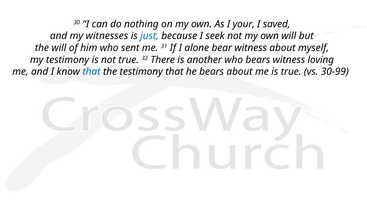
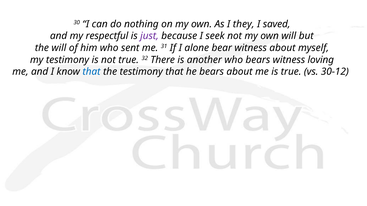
your: your -> they
witnesses: witnesses -> respectful
just colour: blue -> purple
30-99: 30-99 -> 30-12
